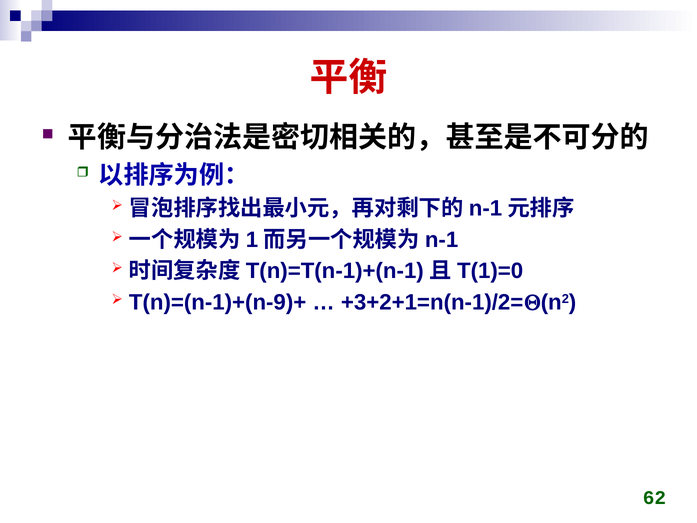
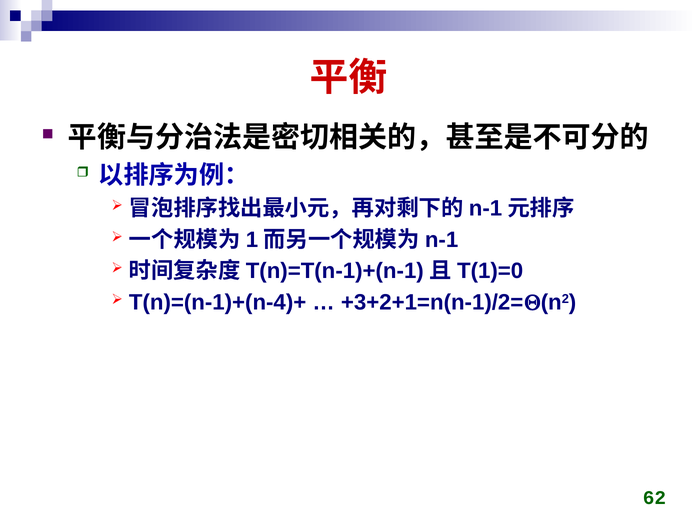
T(n)=(n-1)+(n-9)+: T(n)=(n-1)+(n-9)+ -> T(n)=(n-1)+(n-4)+
